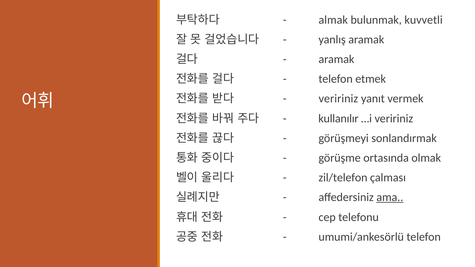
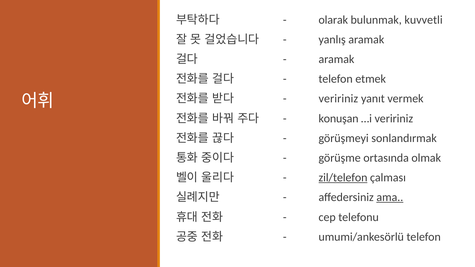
almak: almak -> olarak
kullanılır: kullanılır -> konuşan
zil/telefon underline: none -> present
